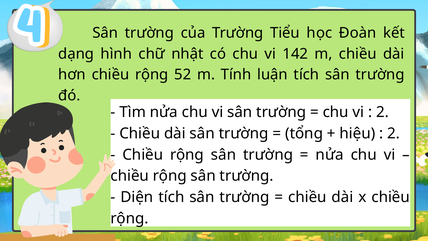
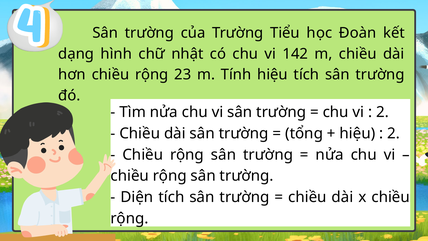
52: 52 -> 23
Tính luận: luận -> hiệu
